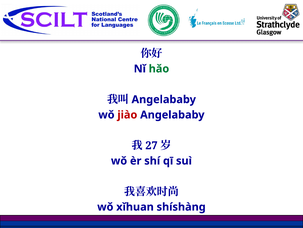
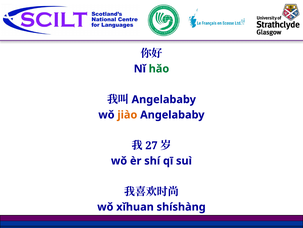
jiào colour: red -> orange
